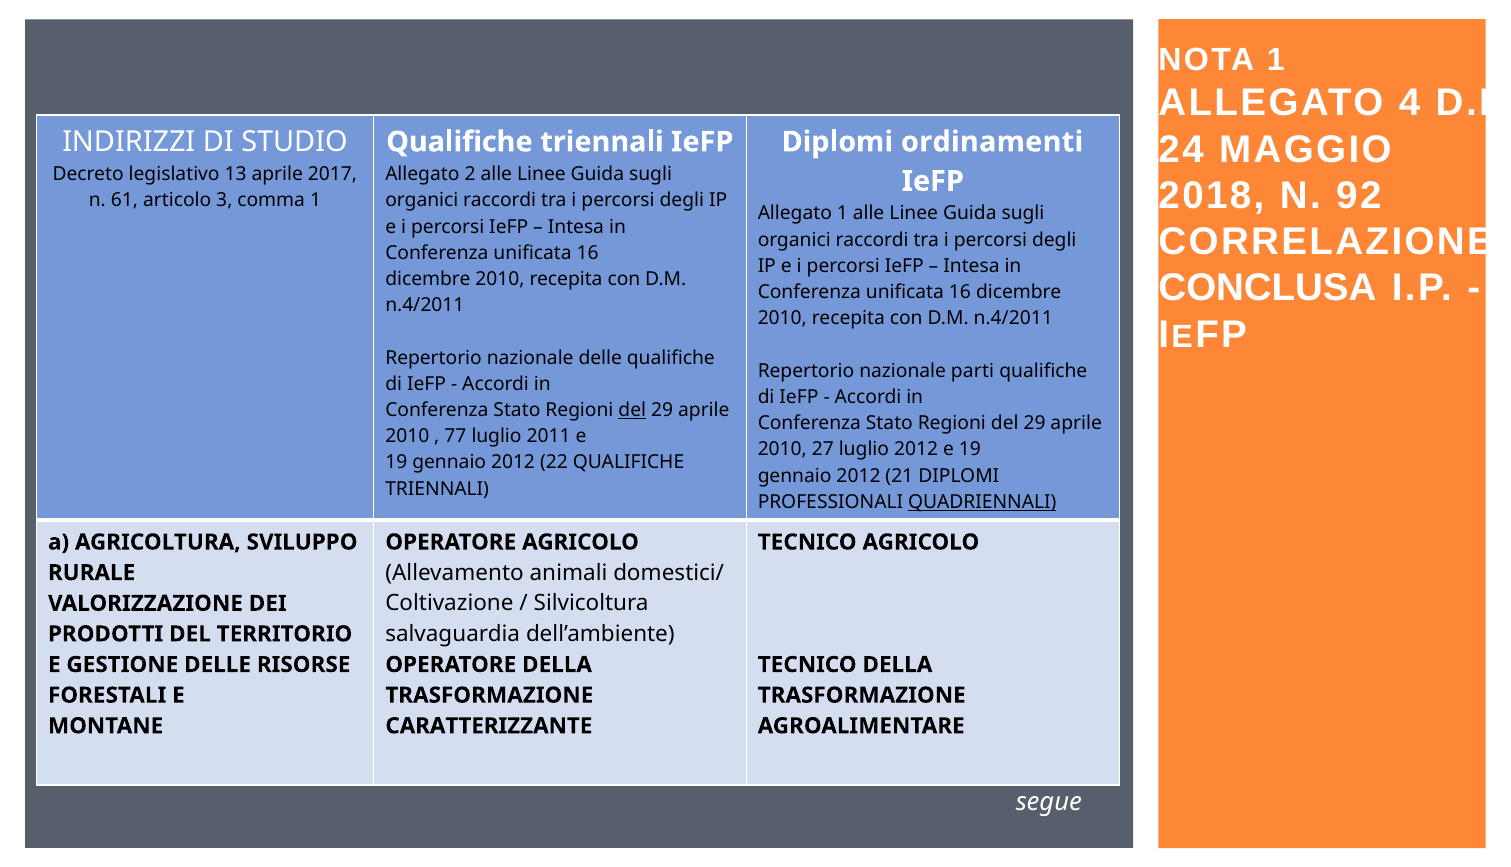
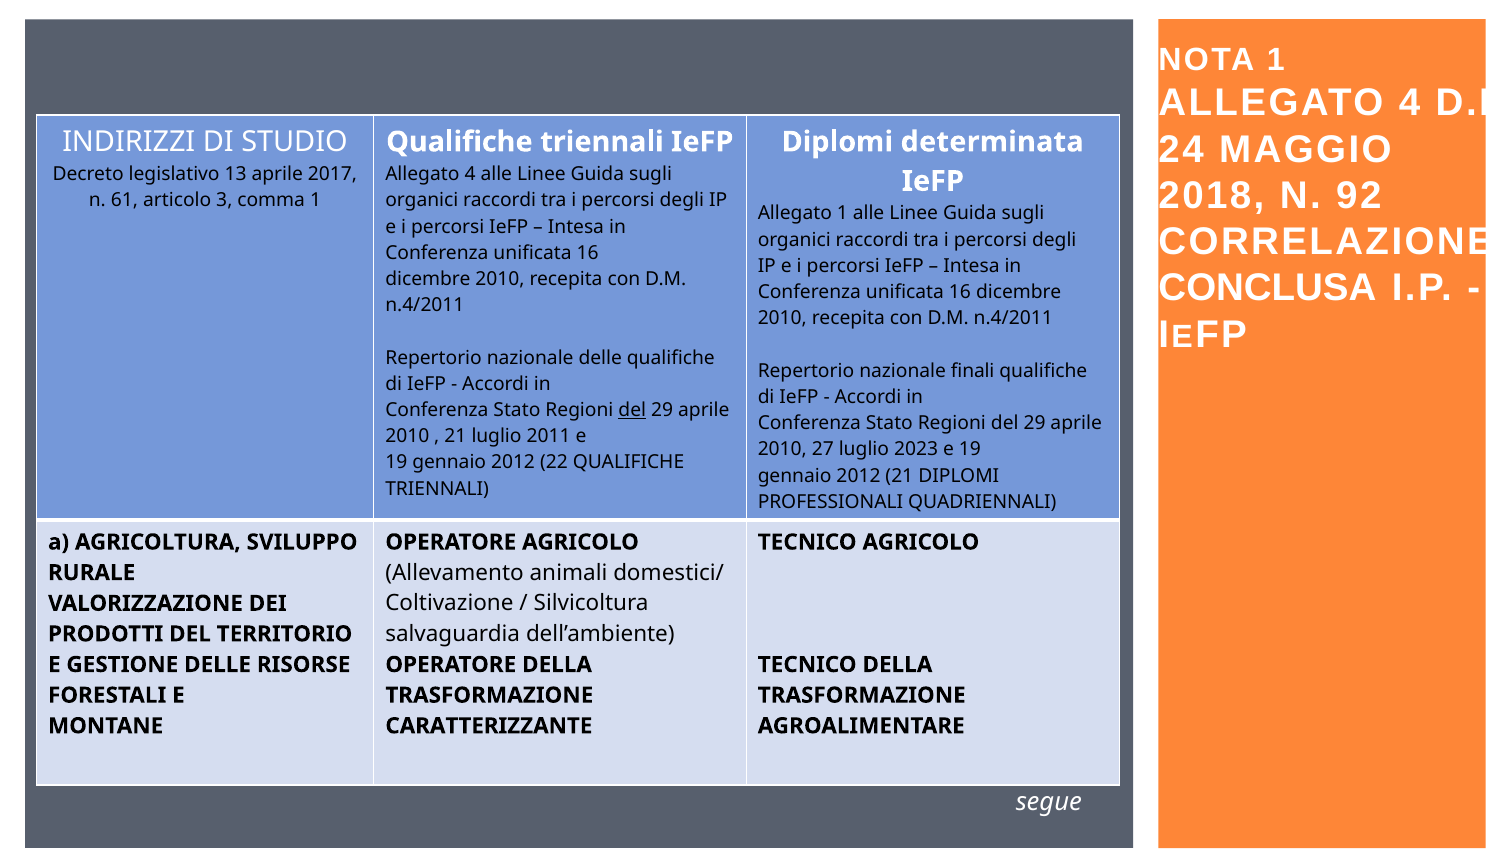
ordinamenti: ordinamenti -> determinata
2 at (470, 174): 2 -> 4
parti: parti -> finali
77 at (455, 436): 77 -> 21
luglio 2012: 2012 -> 2023
QUADRIENNALI underline: present -> none
